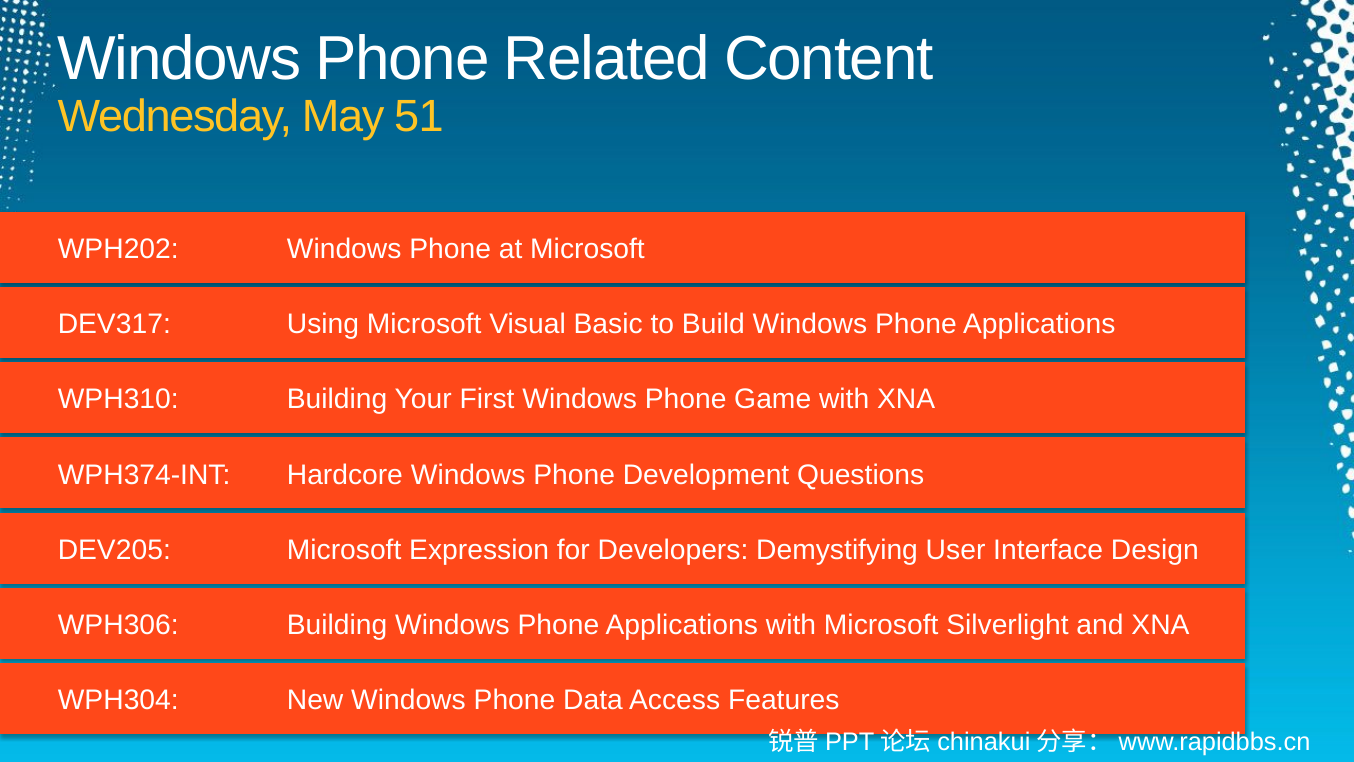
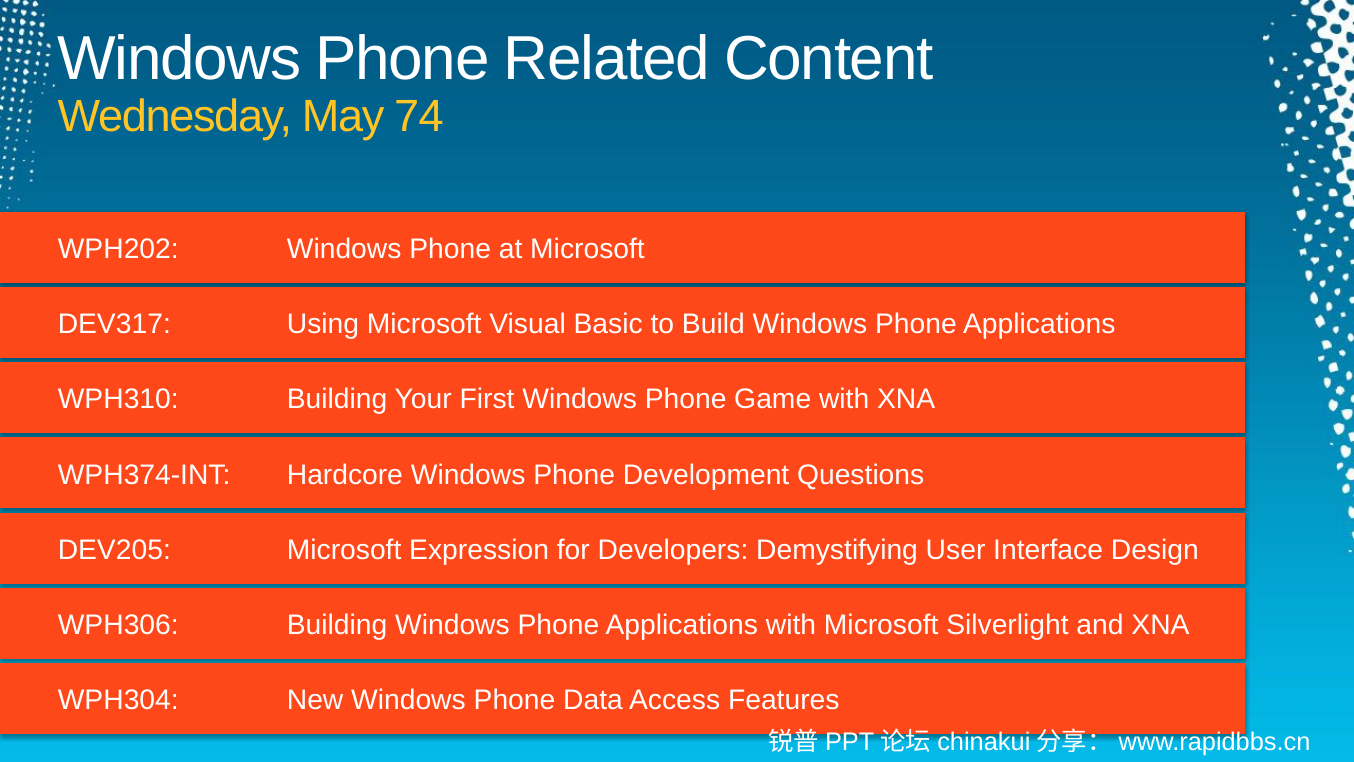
51: 51 -> 74
